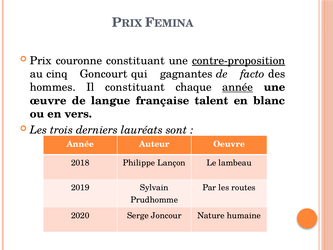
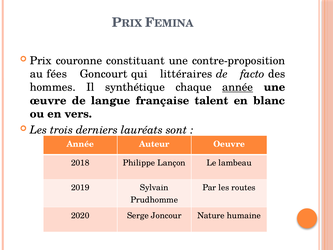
contre-proposition underline: present -> none
cinq: cinq -> fées
gagnantes: gagnantes -> littéraires
Il constituant: constituant -> synthétique
